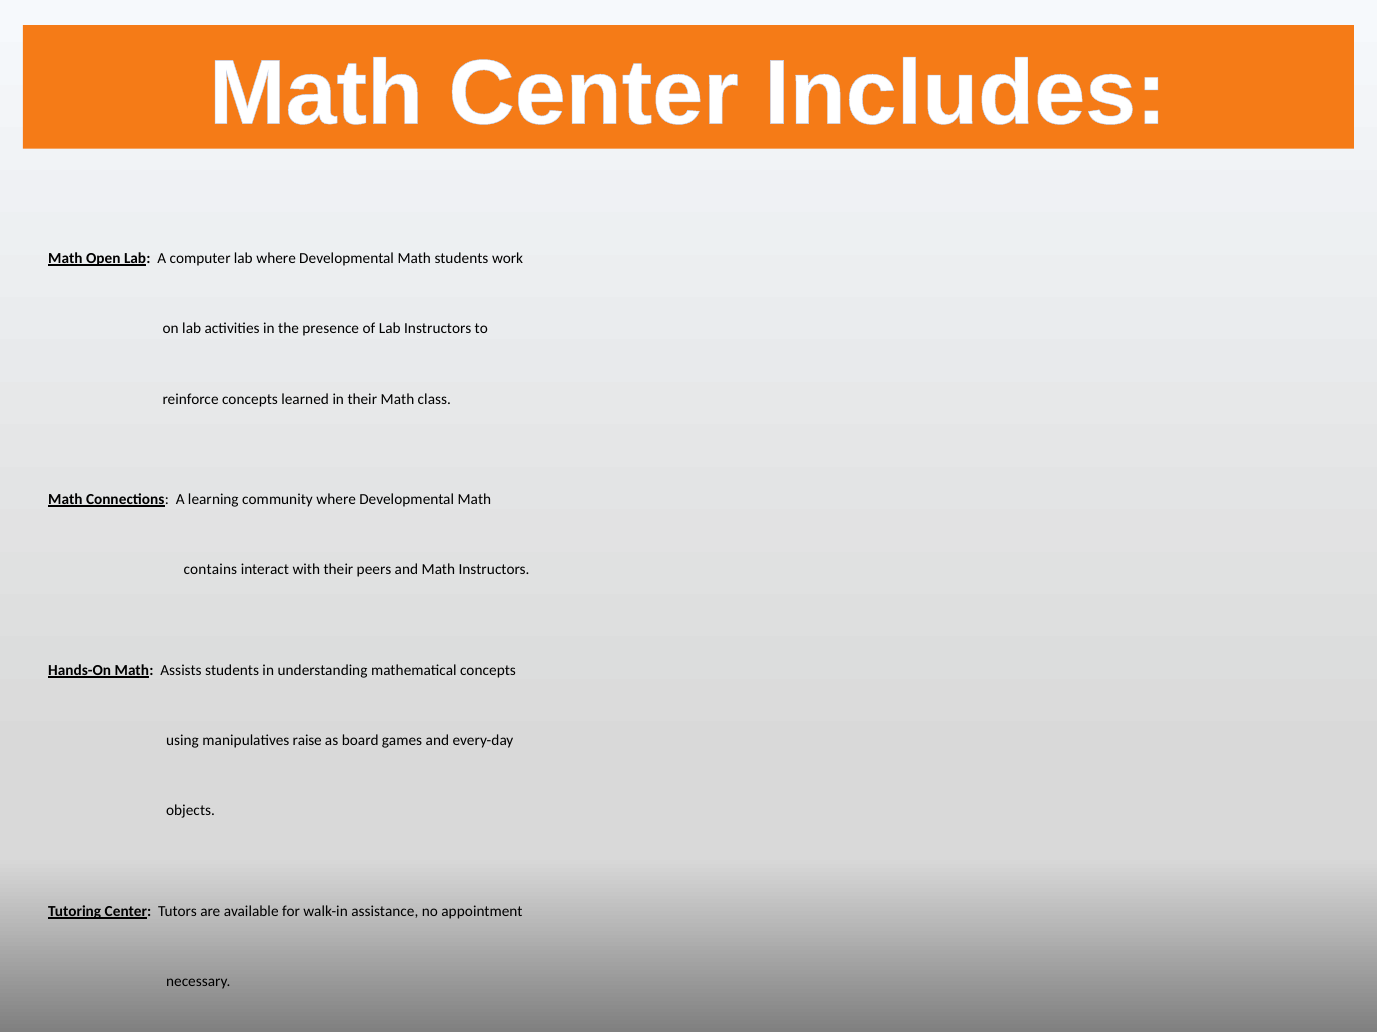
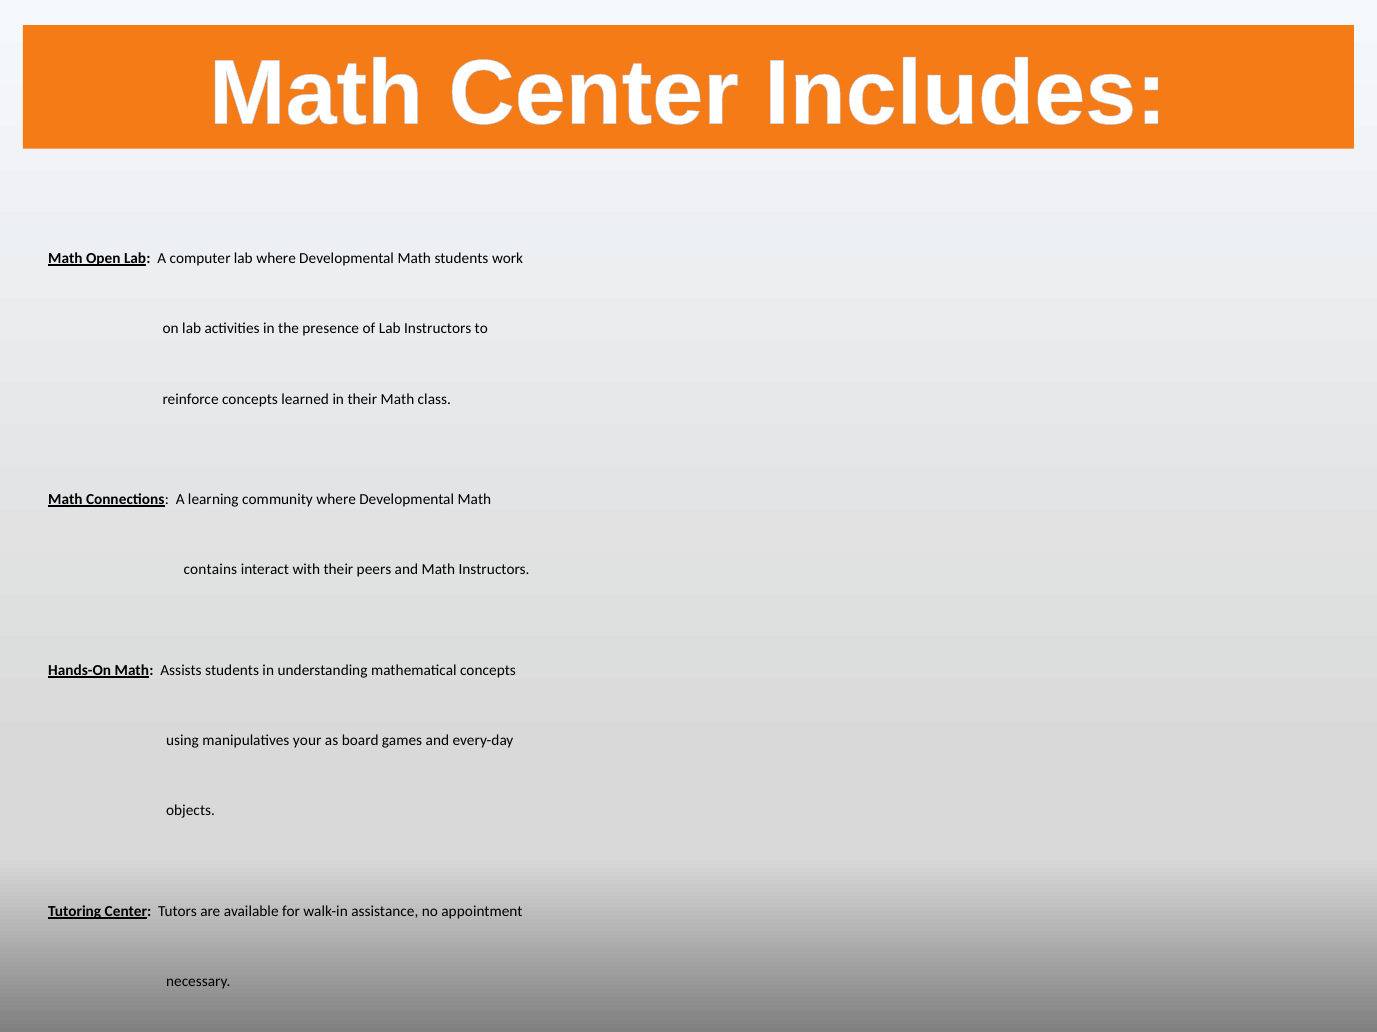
raise: raise -> your
